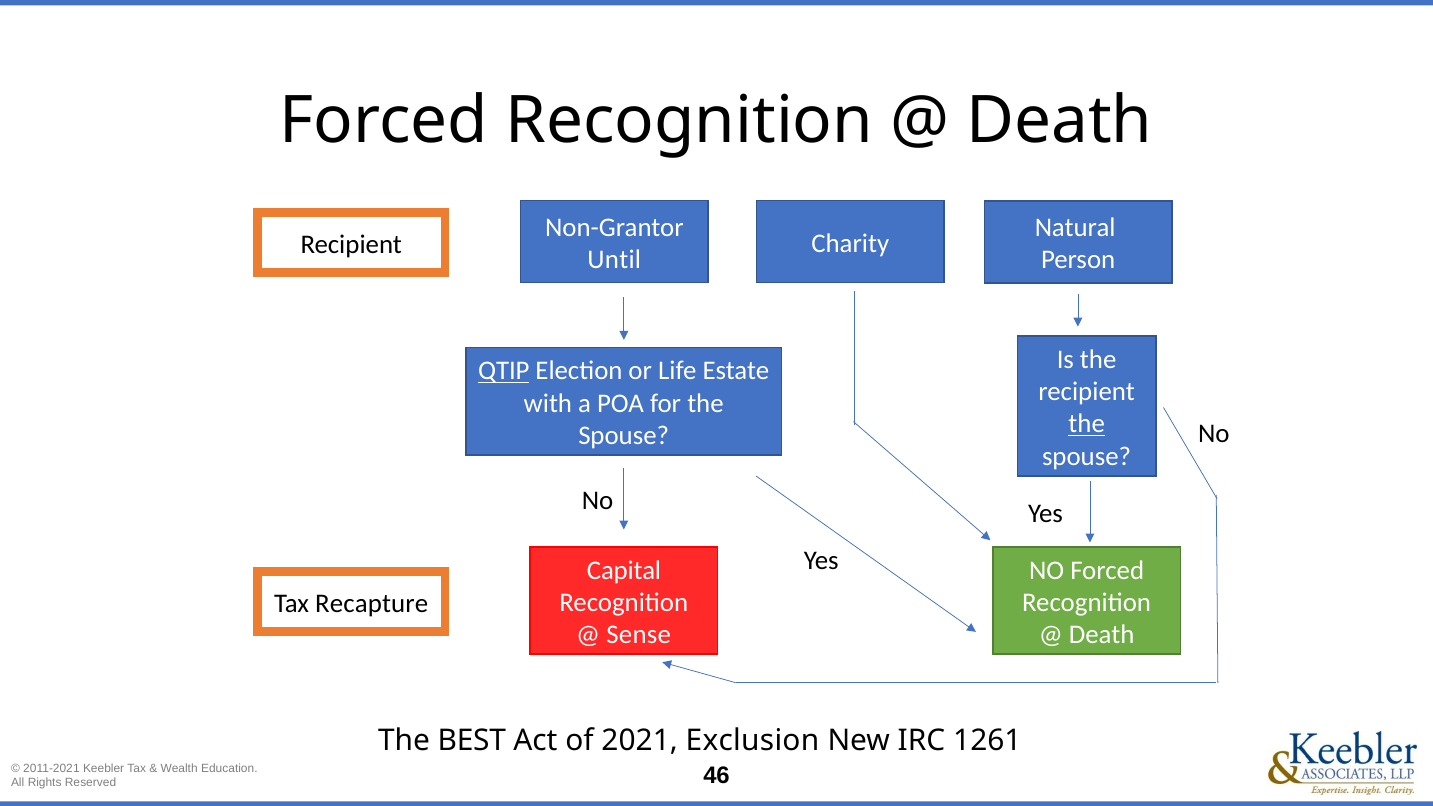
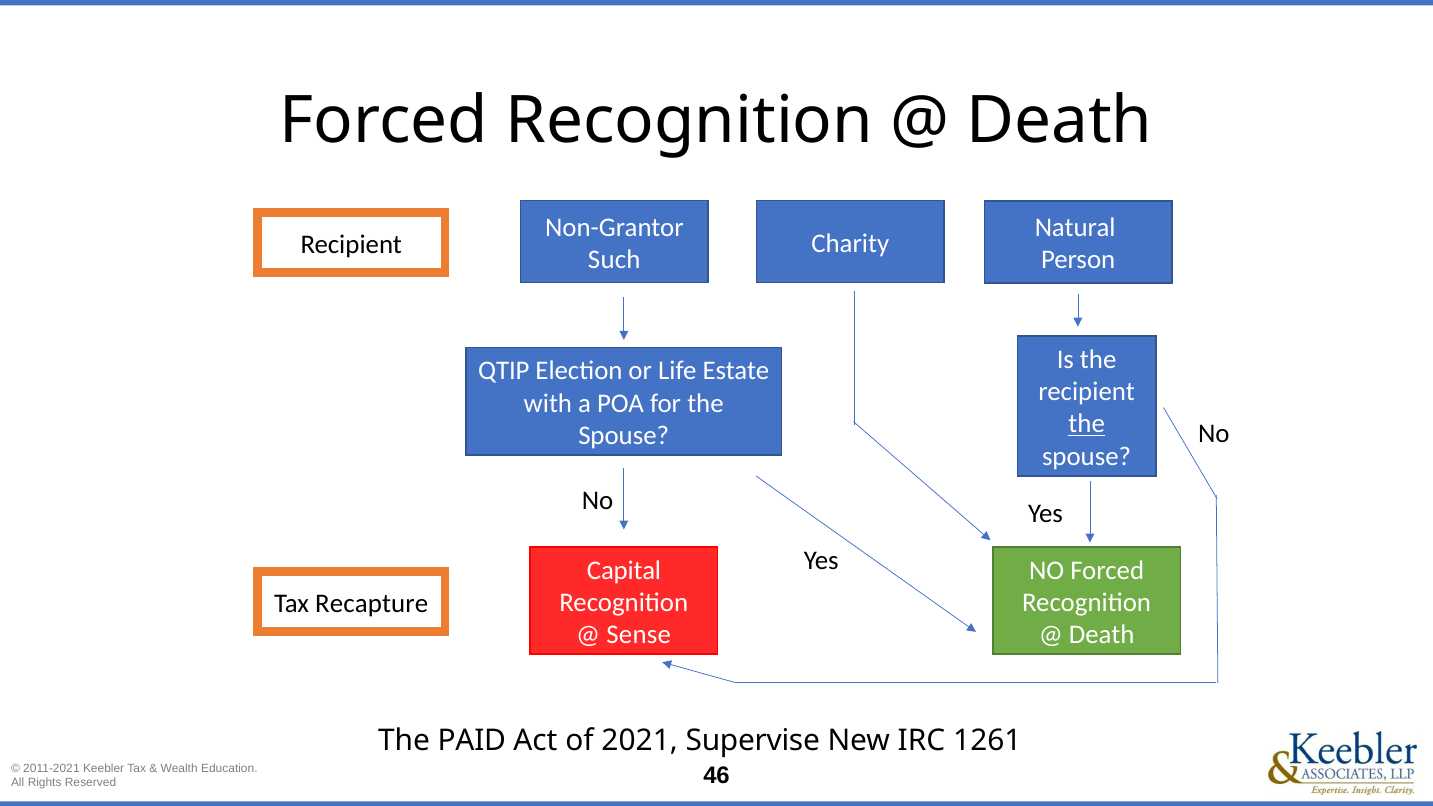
Until: Until -> Such
QTIP underline: present -> none
BEST: BEST -> PAID
Exclusion: Exclusion -> Supervise
